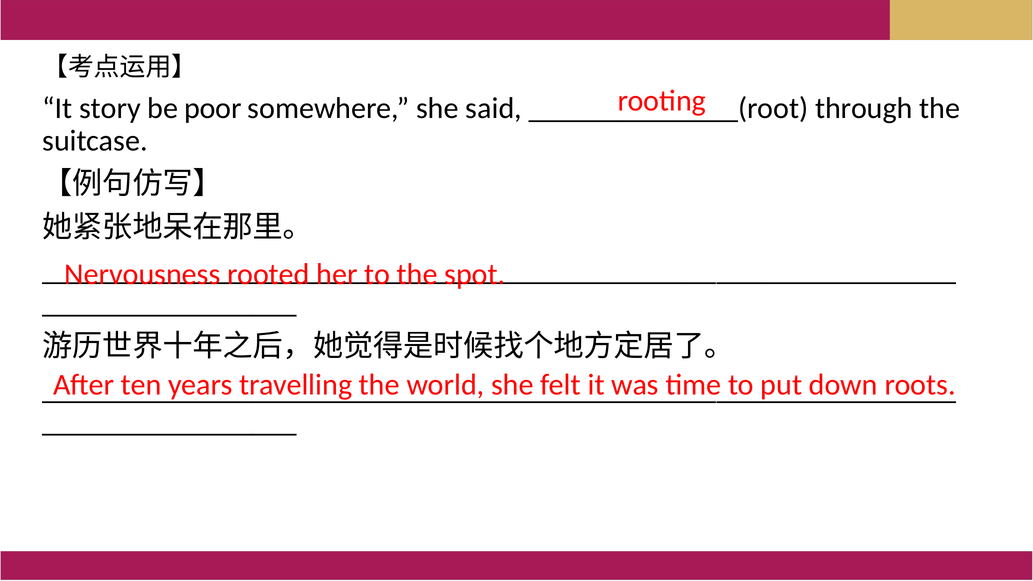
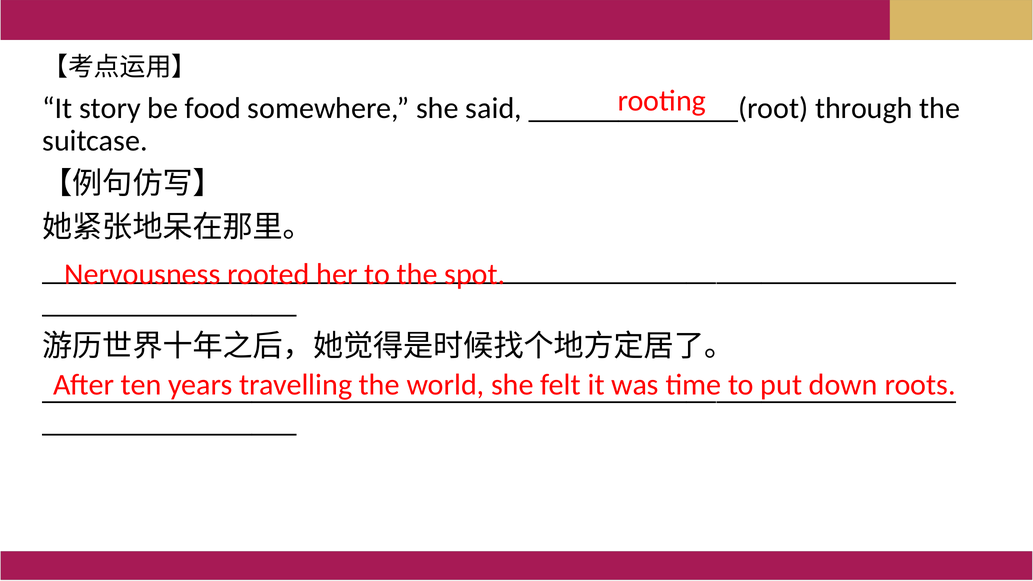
poor: poor -> food
